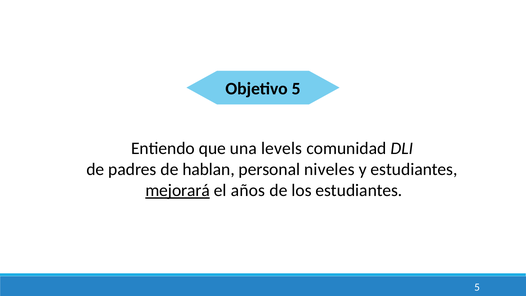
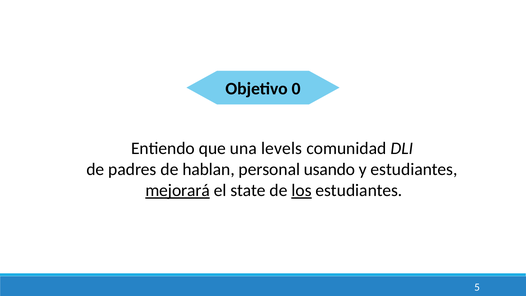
Objetivo 5: 5 -> 0
niveles: niveles -> usando
años: años -> state
los underline: none -> present
